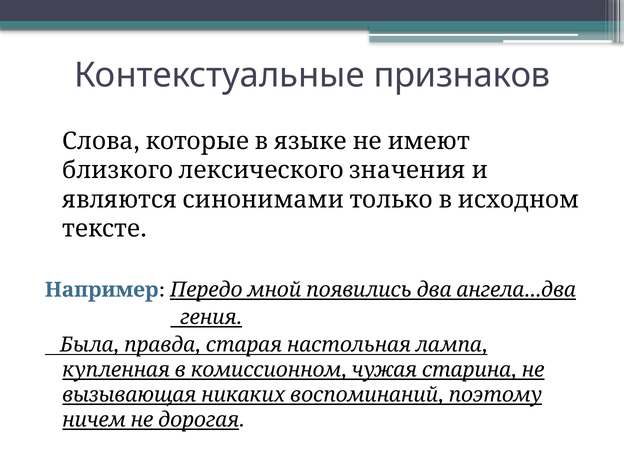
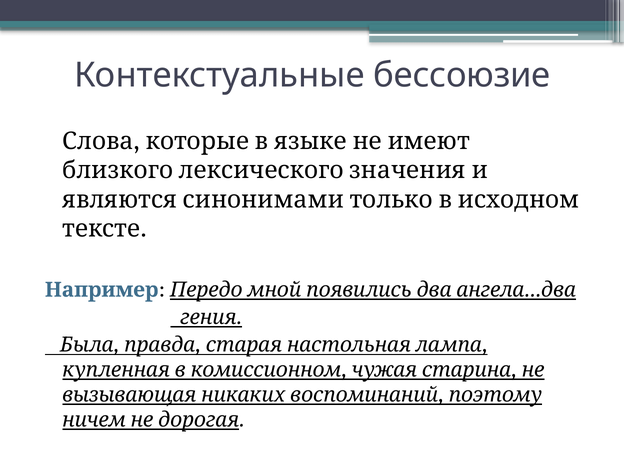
признаков: признаков -> бессоюзие
